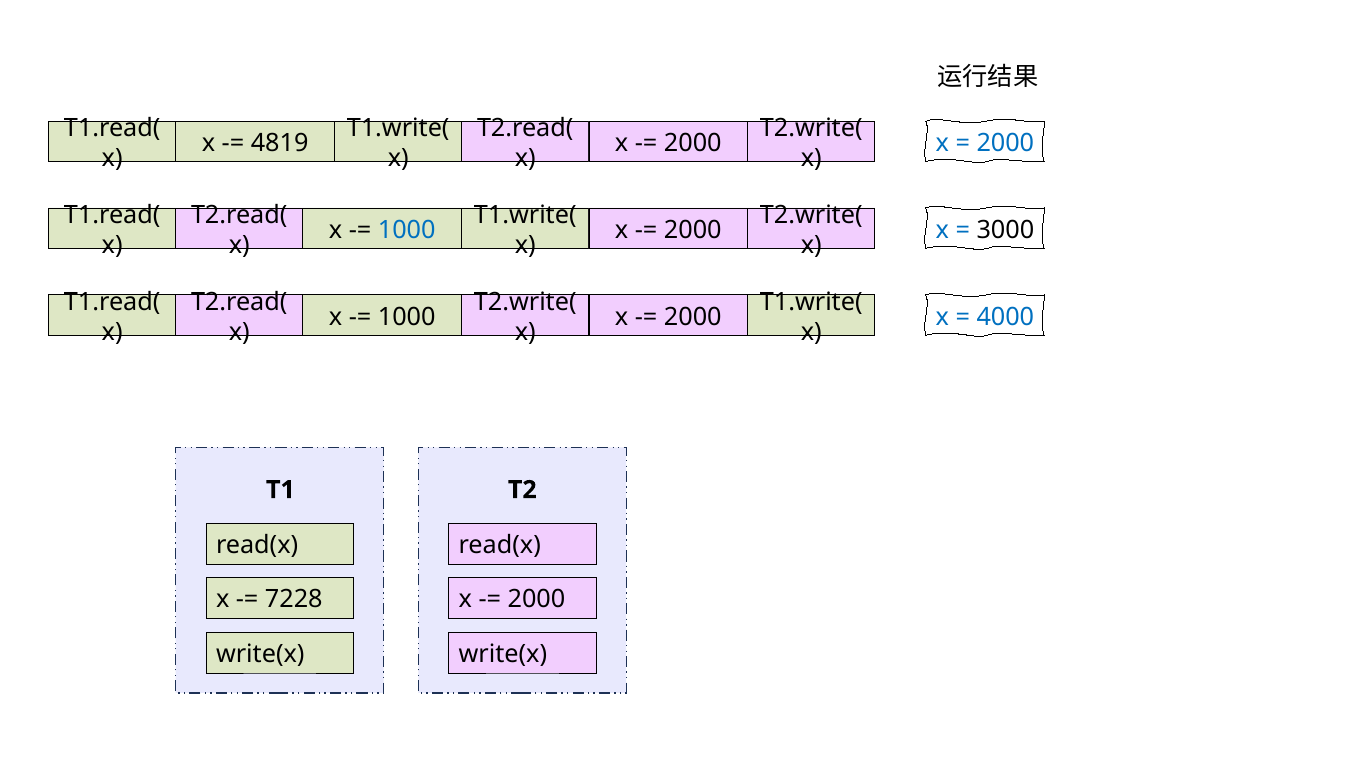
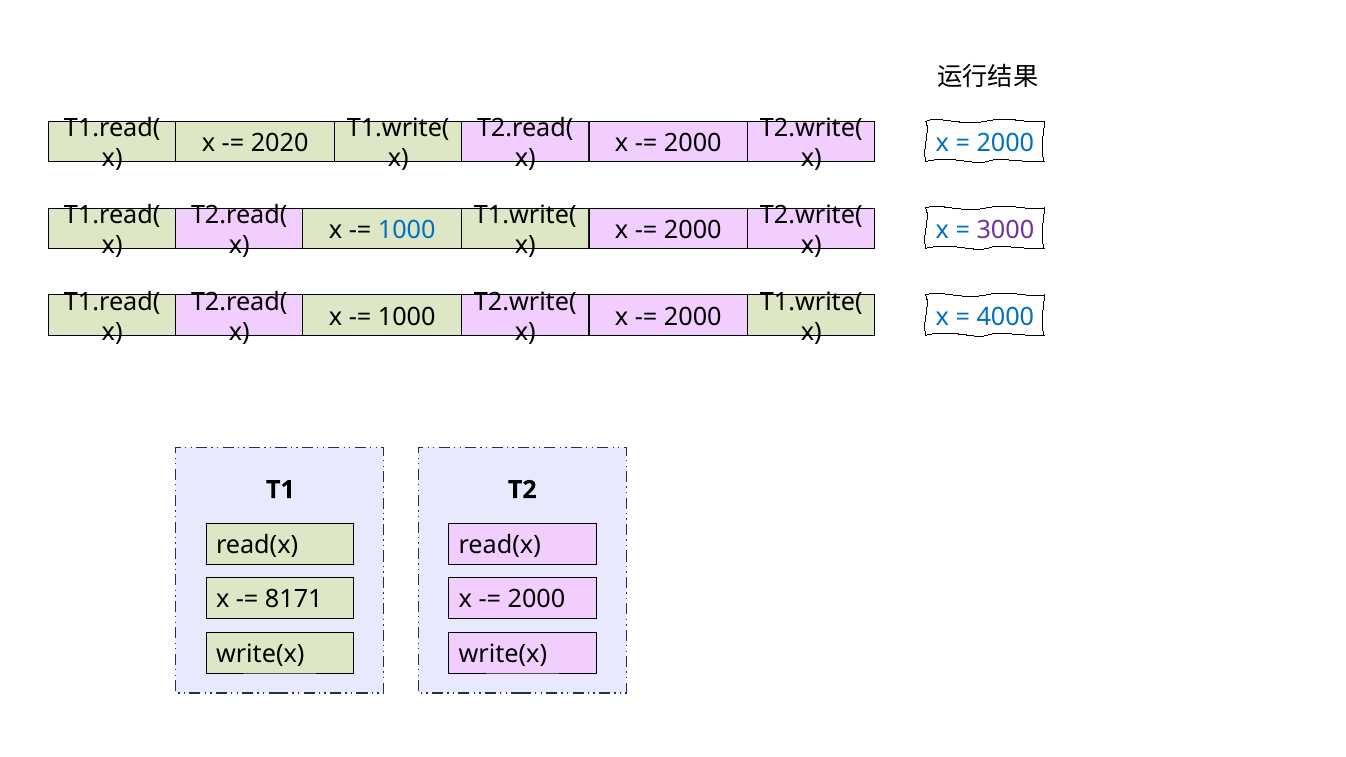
4819: 4819 -> 2020
3000 colour: black -> purple
7228: 7228 -> 8171
